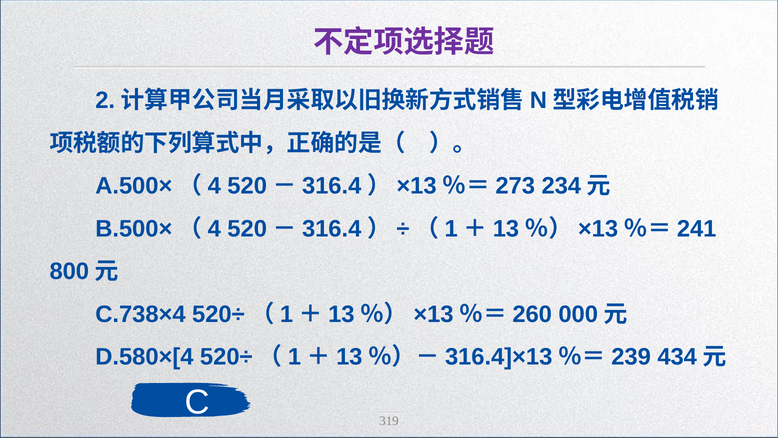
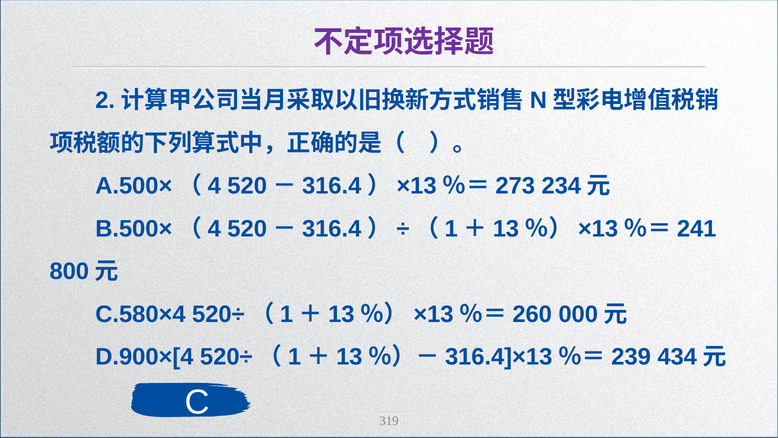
C.738×4: C.738×4 -> C.580×4
D.580×[4: D.580×[4 -> D.900×[4
